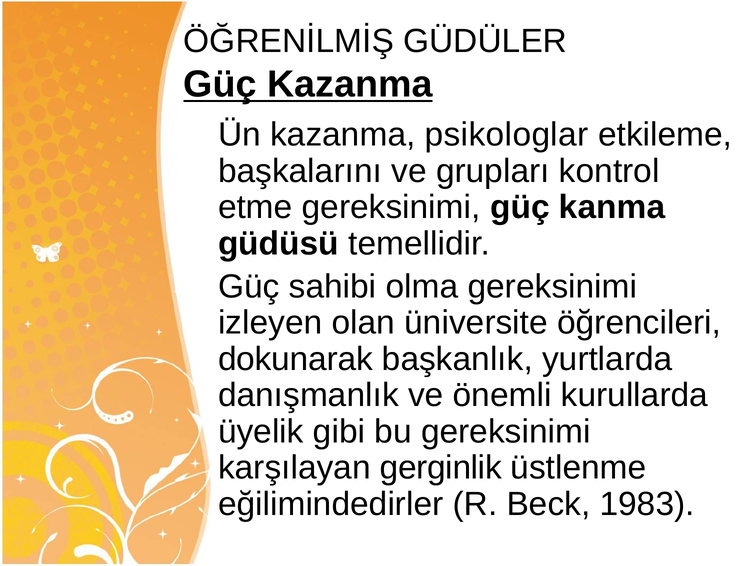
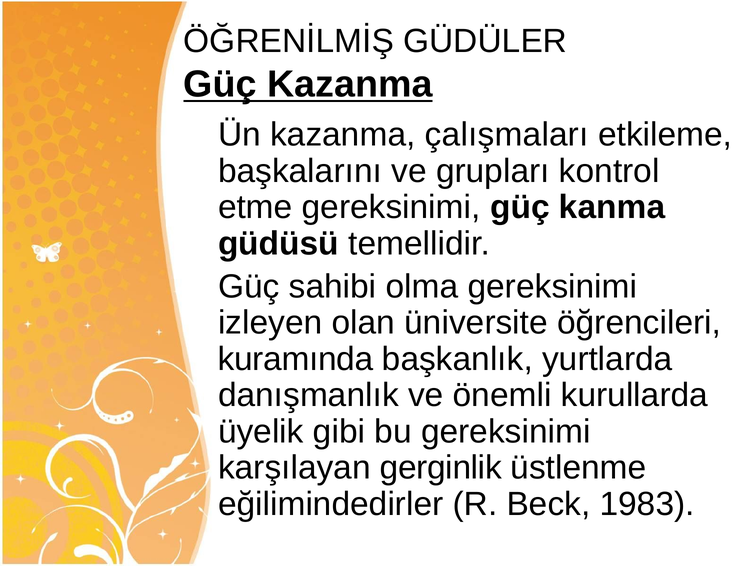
psikologlar: psikologlar -> çalışmaları
dokunarak: dokunarak -> kuramında
